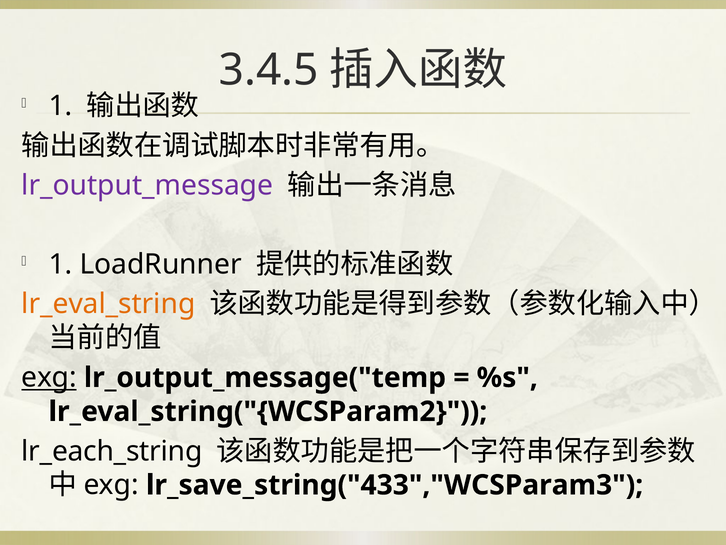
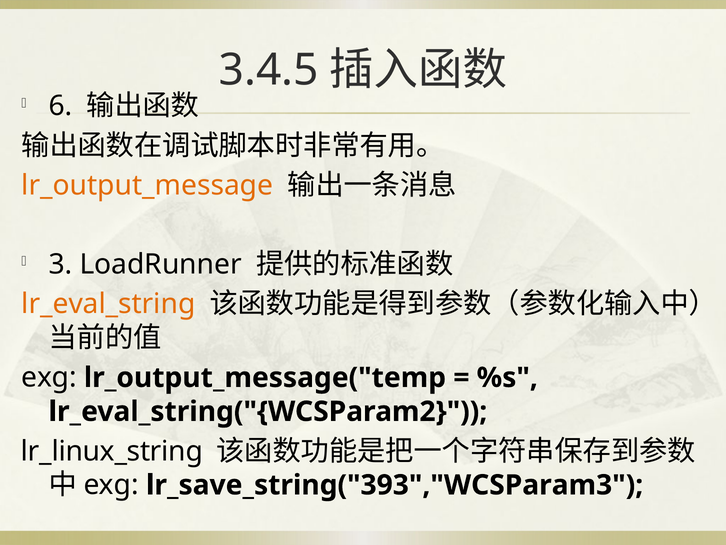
1 at (60, 106): 1 -> 6
lr_output_message colour: purple -> orange
1 at (60, 264): 1 -> 3
exg at (49, 377) underline: present -> none
lr_each_string: lr_each_string -> lr_linux_string
lr_save_string("433","WCSParam3: lr_save_string("433","WCSParam3 -> lr_save_string("393","WCSParam3
